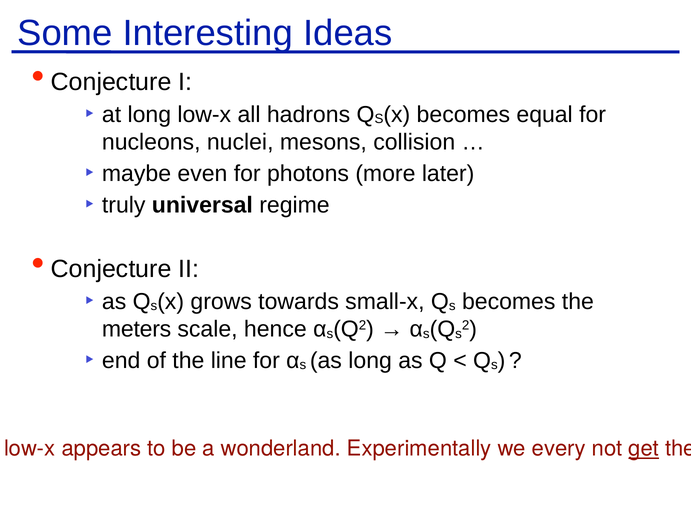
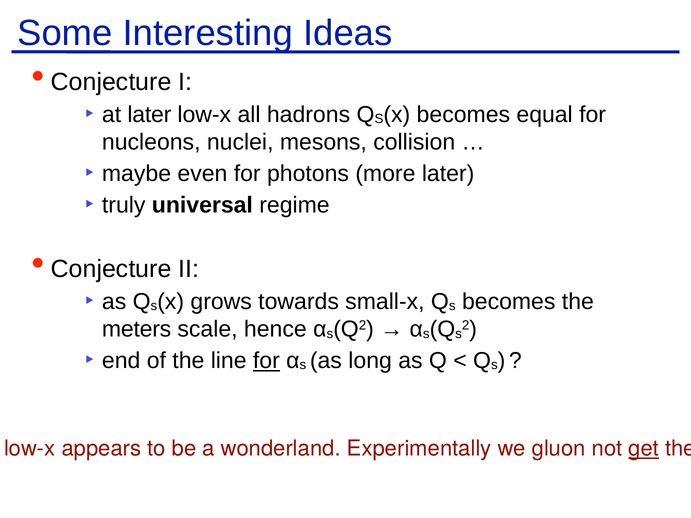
at long: long -> later
for at (266, 361) underline: none -> present
every: every -> gluon
